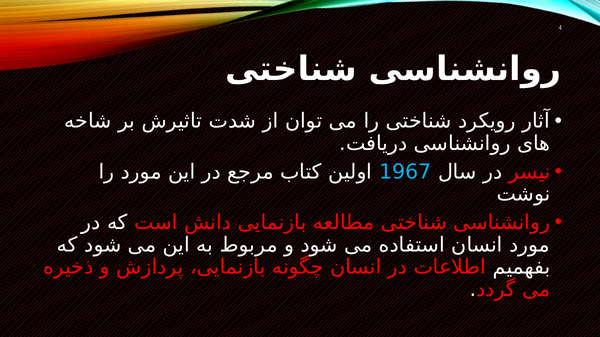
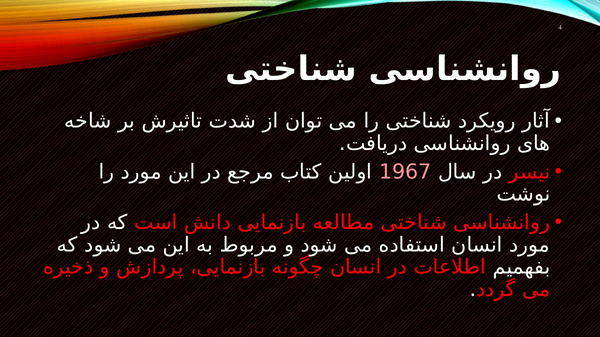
1967 colour: light blue -> pink
